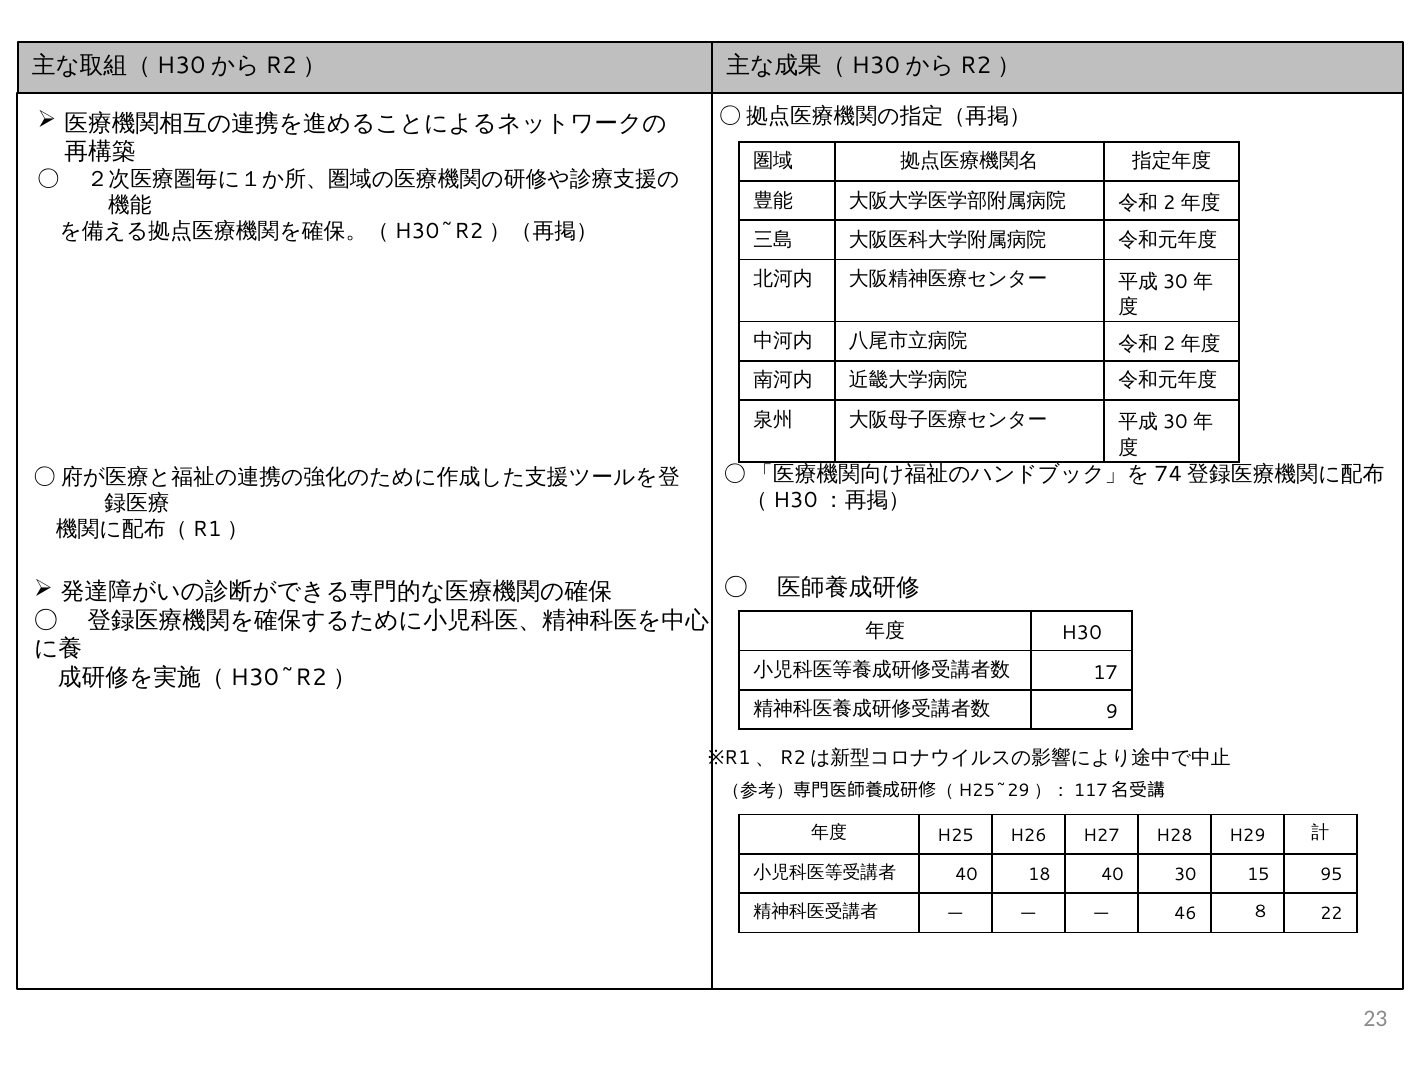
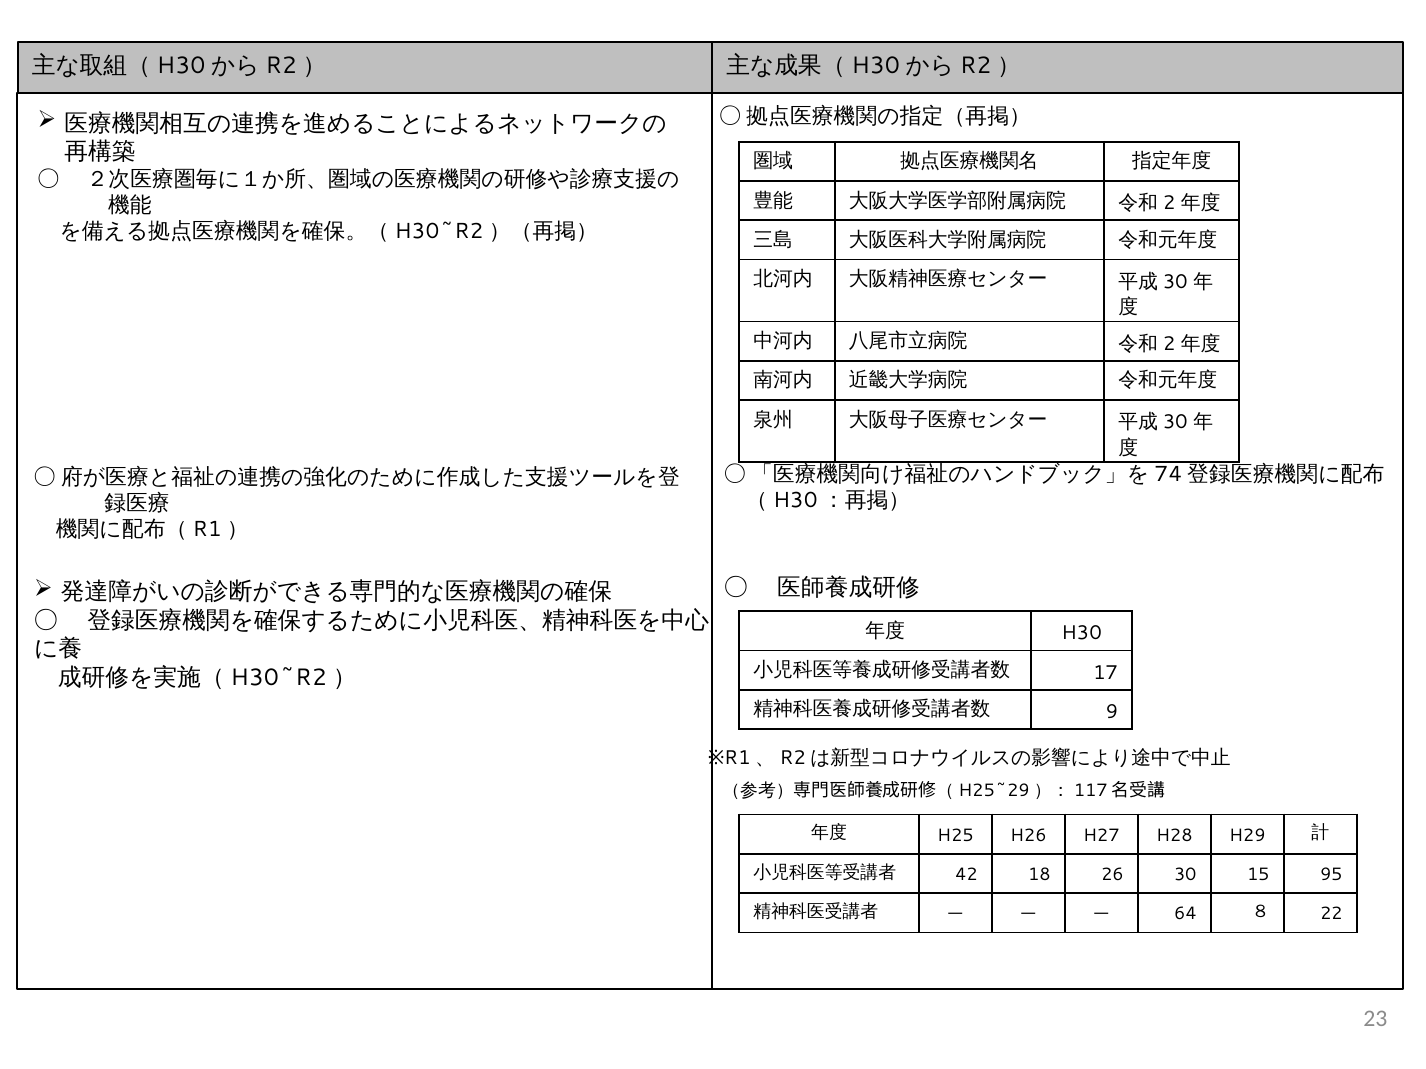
40 at (966, 875): 40 -> 42
18 40: 40 -> 26
46: 46 -> 64
